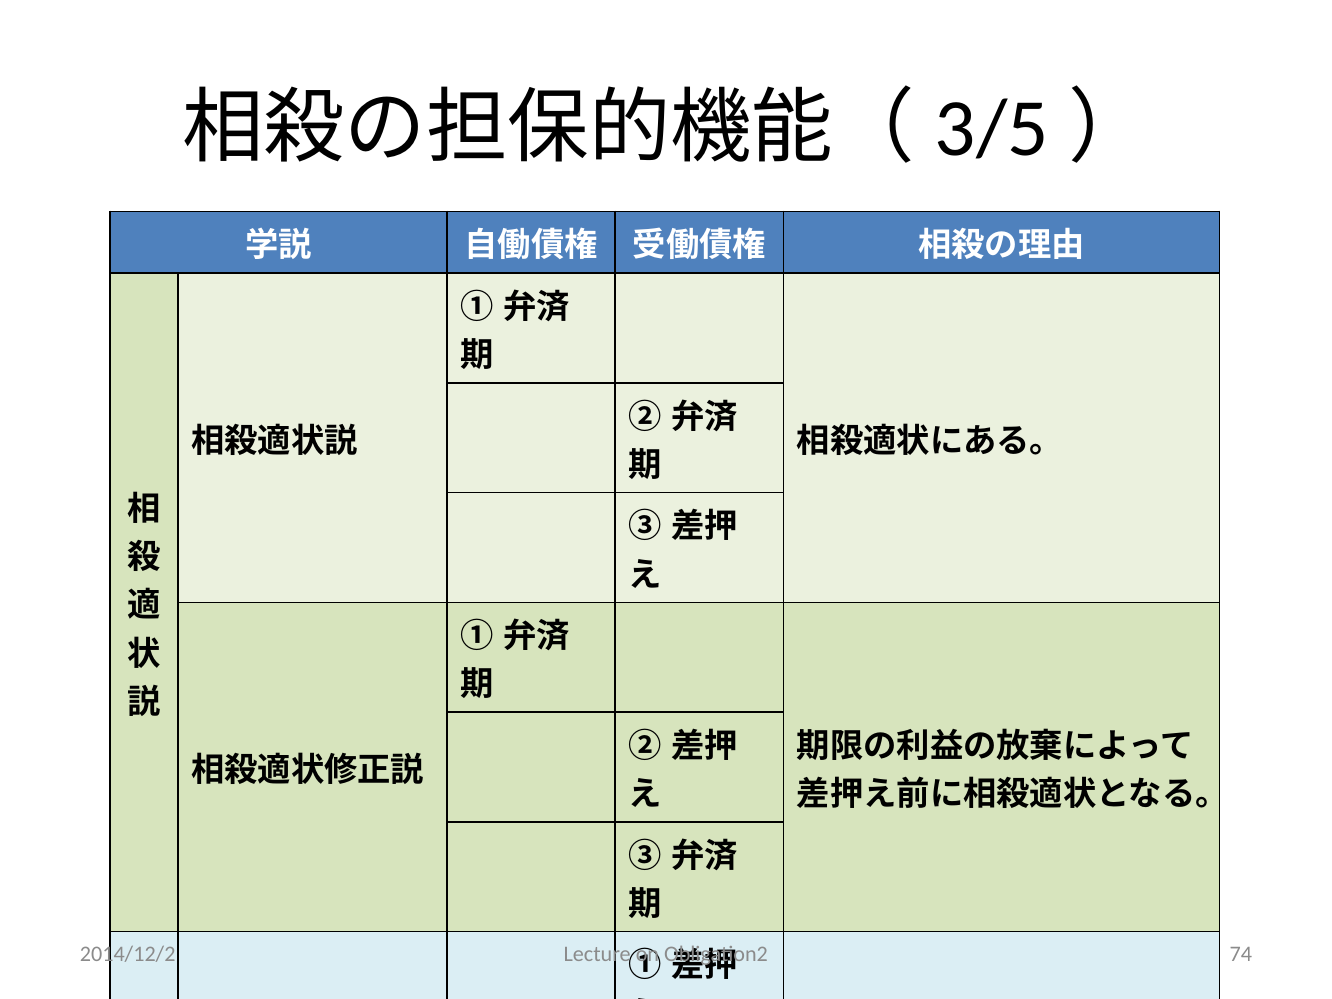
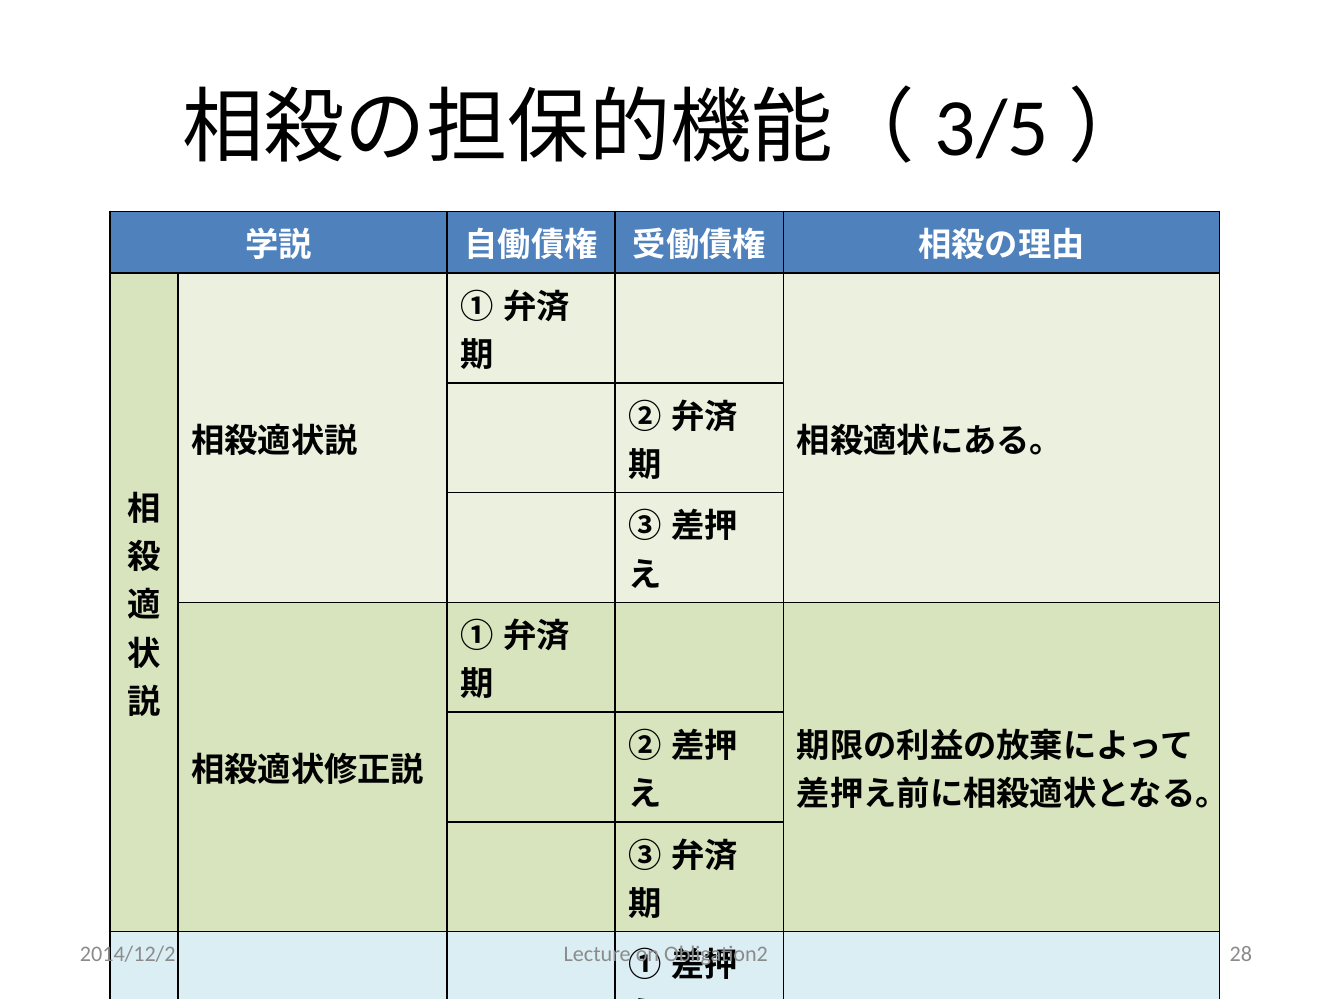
74: 74 -> 28
